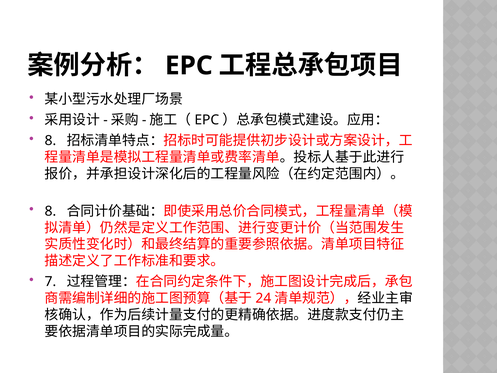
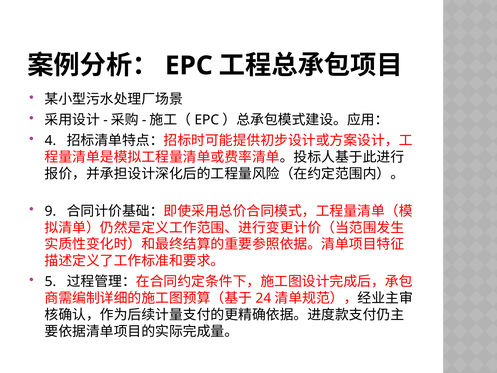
8 at (50, 141): 8 -> 4
8 at (50, 211): 8 -> 9
7: 7 -> 5
